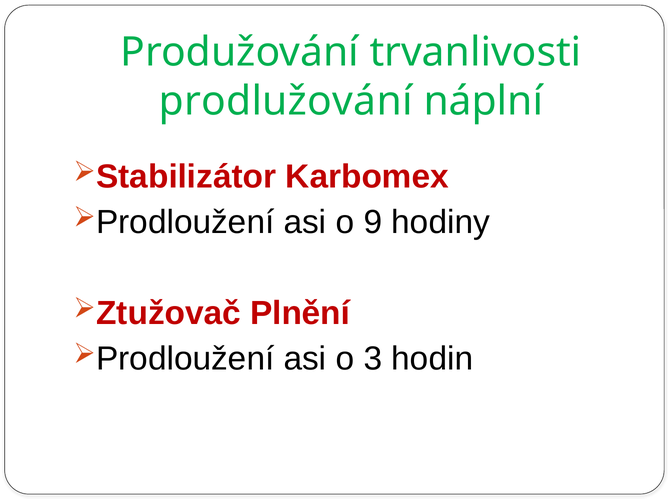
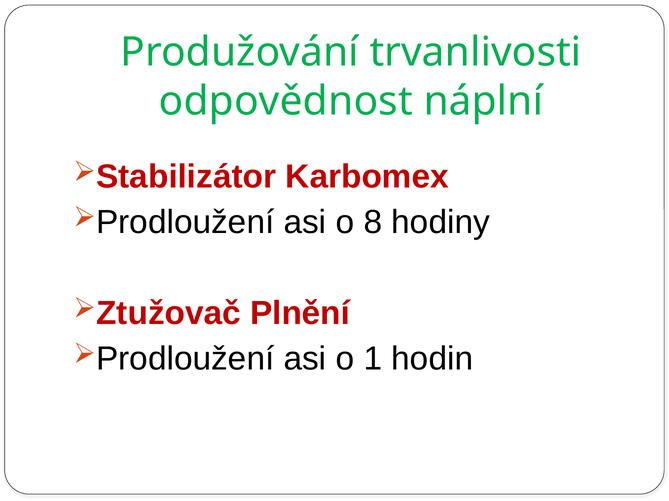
prodlužování: prodlužování -> odpovědnost
9: 9 -> 8
3: 3 -> 1
